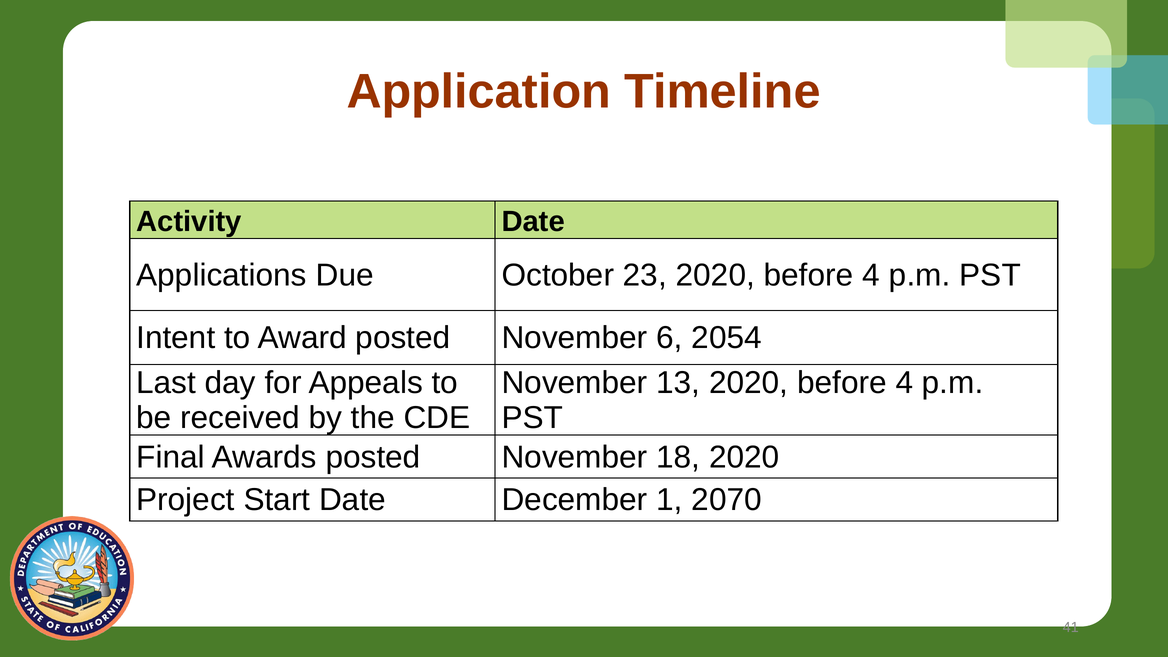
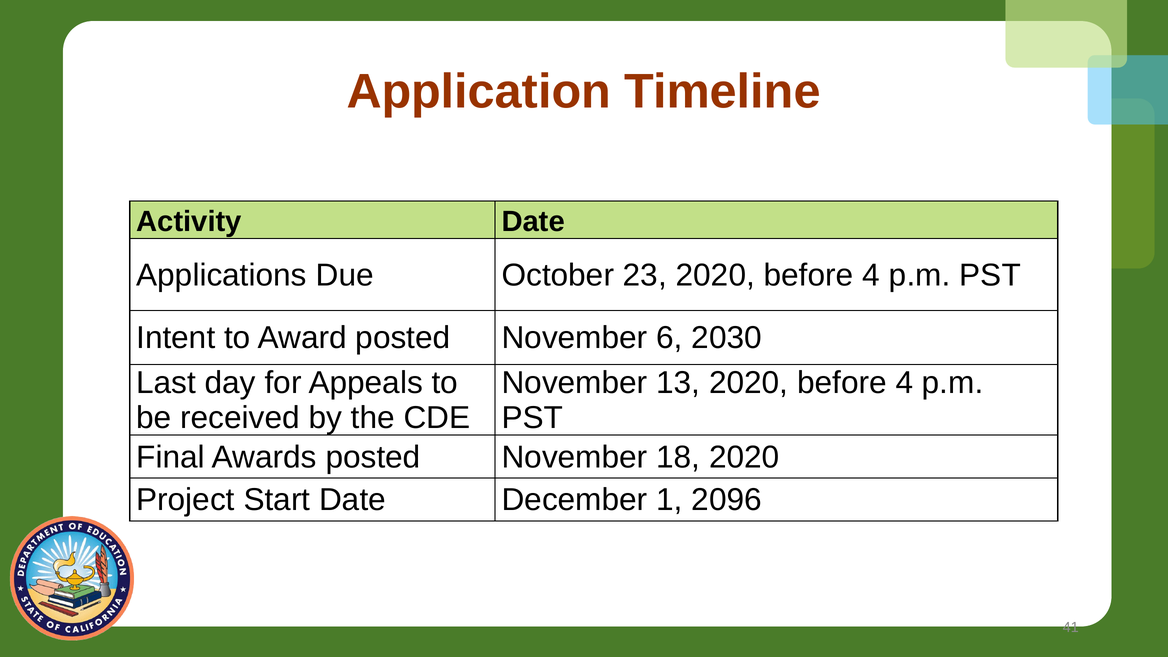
2054: 2054 -> 2030
2070: 2070 -> 2096
